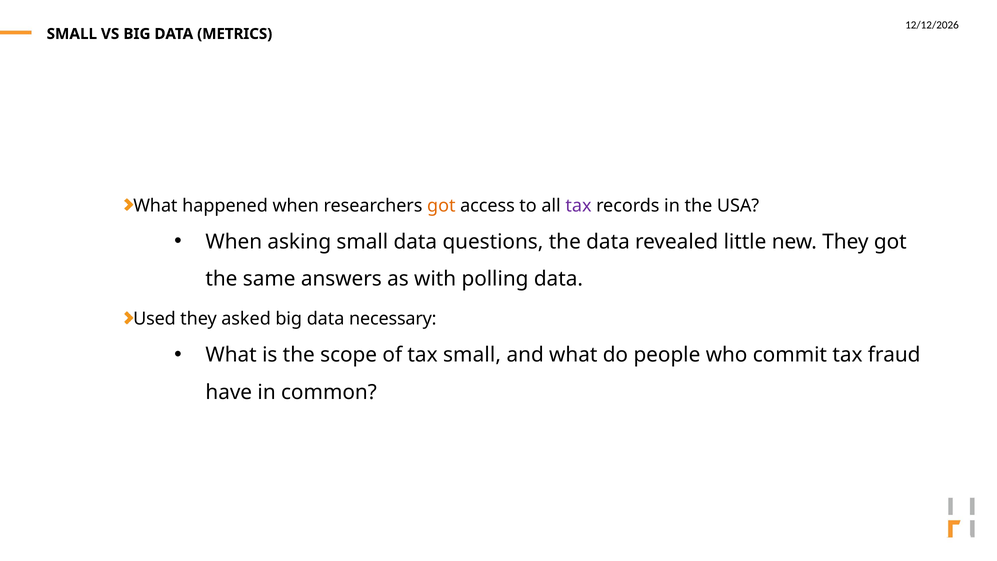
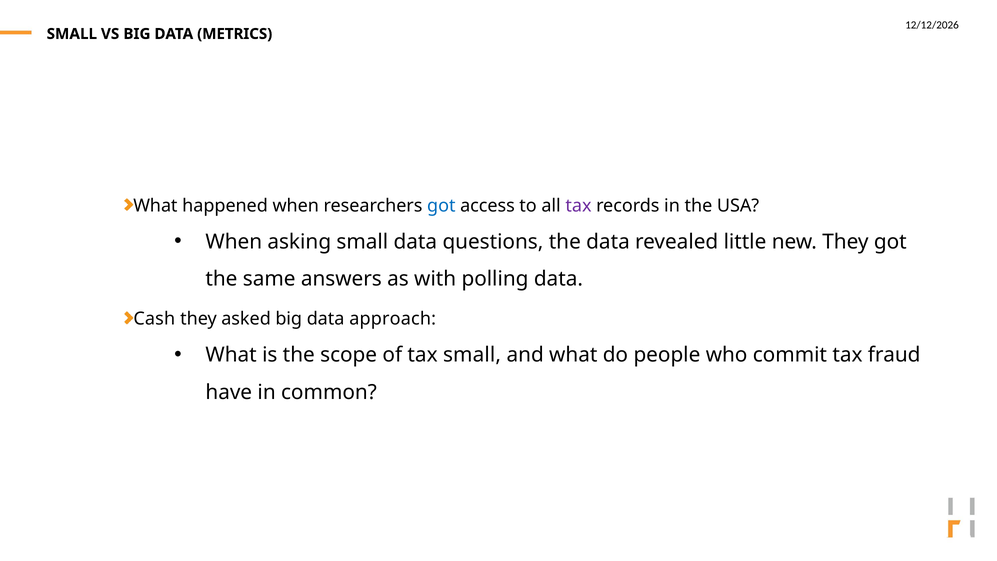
got at (441, 206) colour: orange -> blue
Used: Used -> Cash
necessary: necessary -> approach
